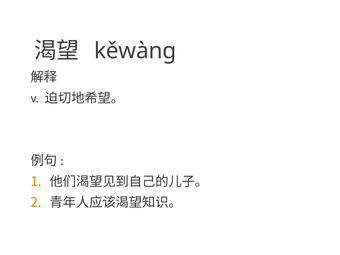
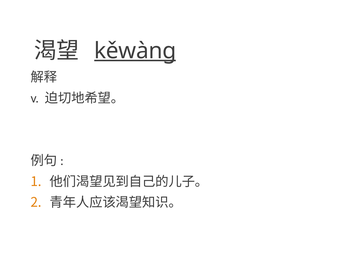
kěwàng underline: none -> present
